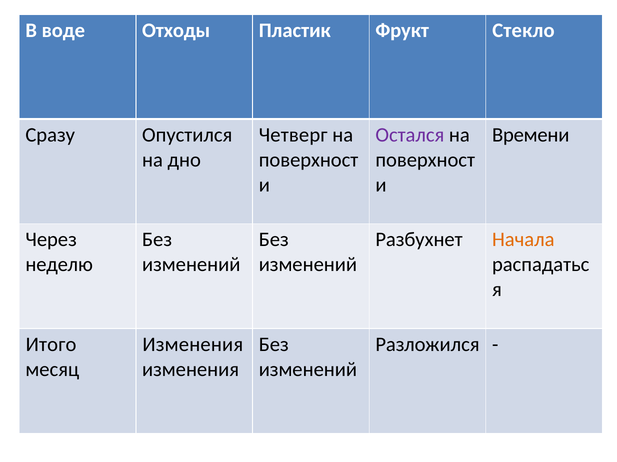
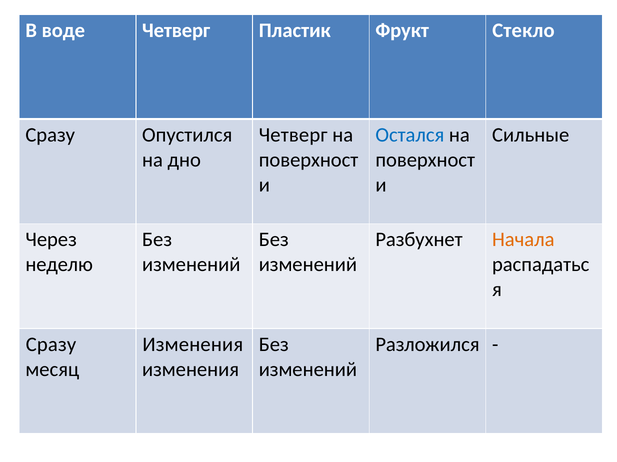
воде Отходы: Отходы -> Четверг
Остался colour: purple -> blue
Времени: Времени -> Сильные
Итого at (51, 345): Итого -> Сразу
